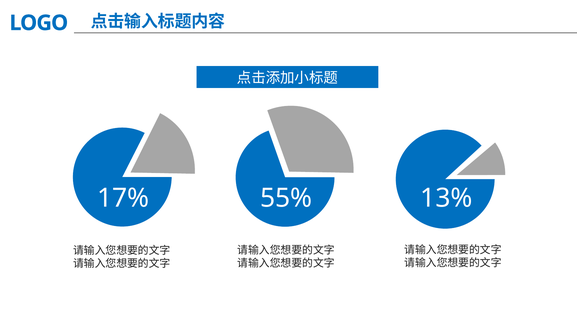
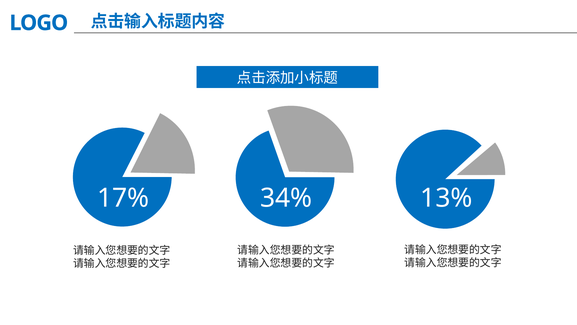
55%: 55% -> 34%
